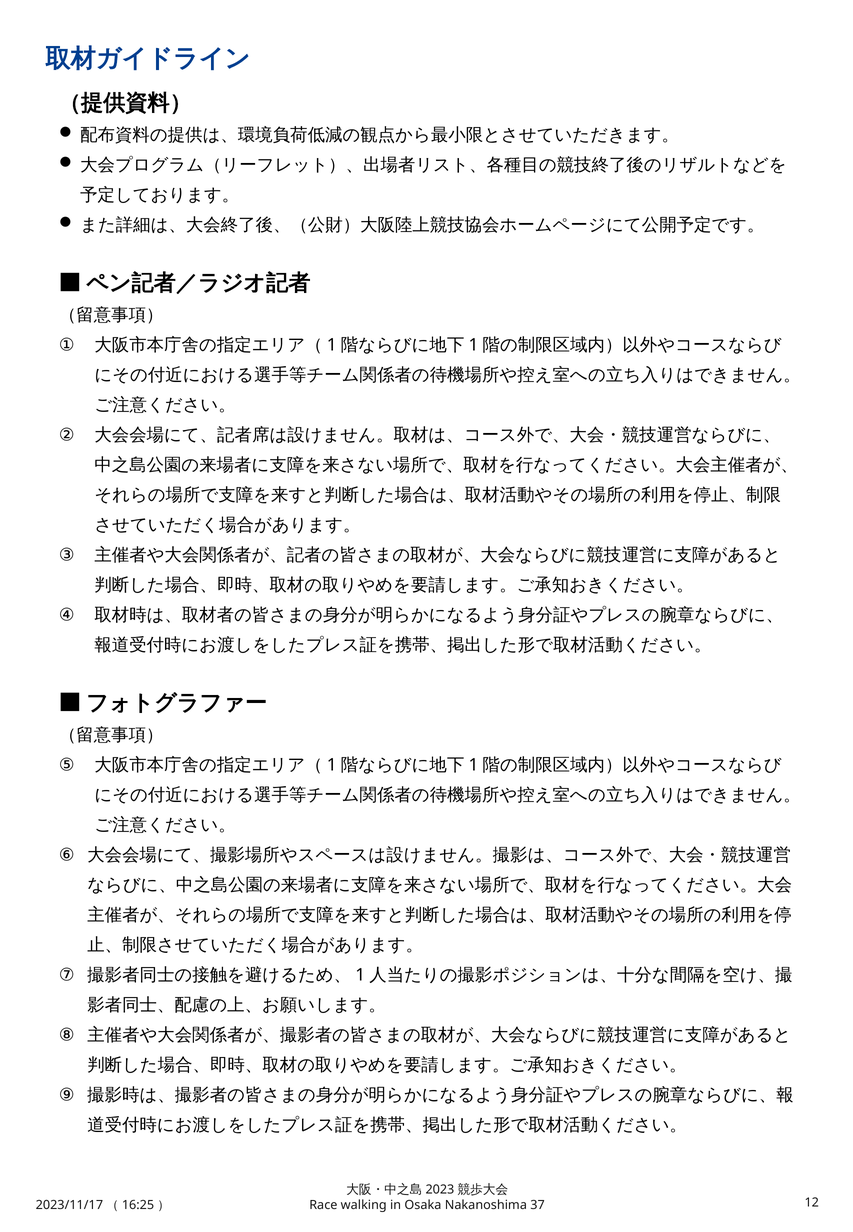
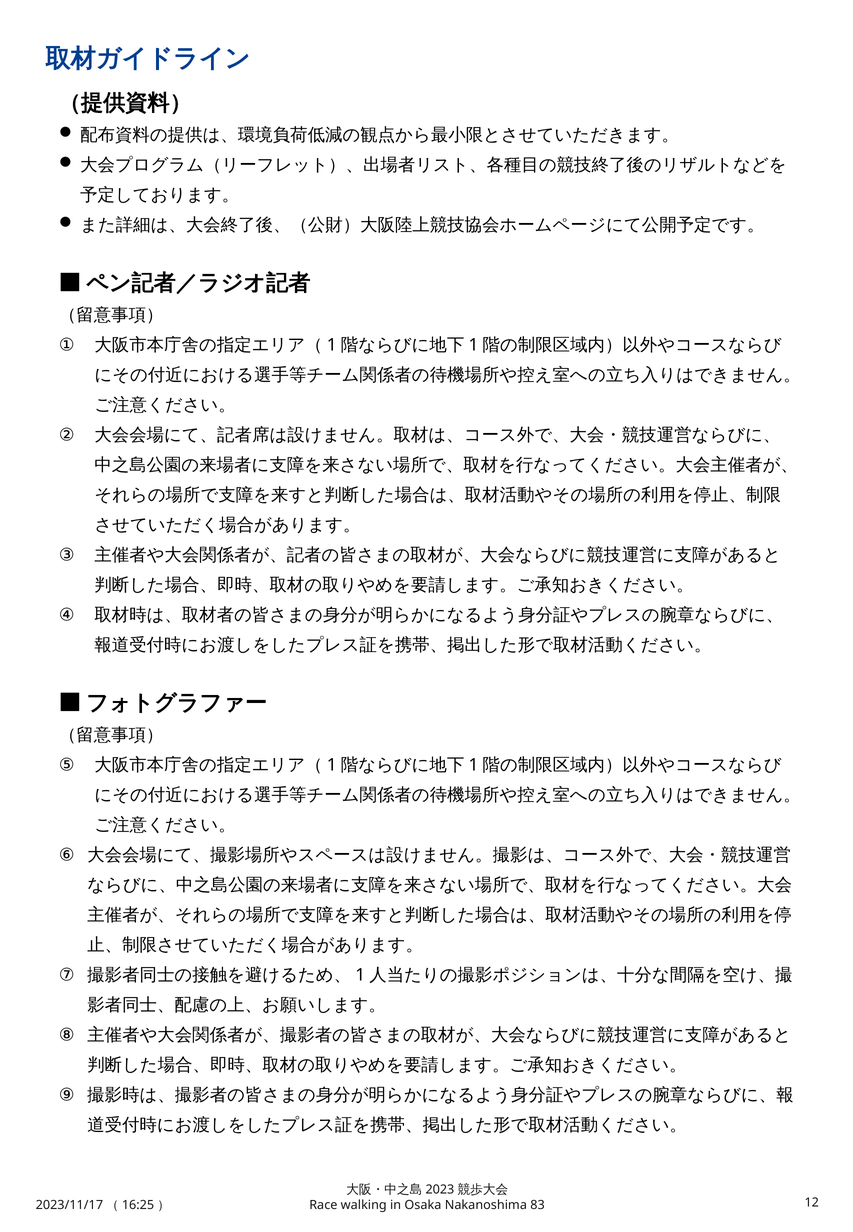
37: 37 -> 83
